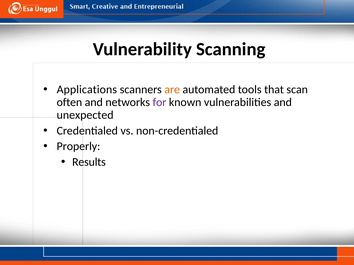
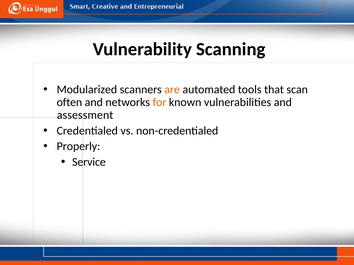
Applications: Applications -> Modularized
for colour: purple -> orange
unexpected: unexpected -> assessment
Results: Results -> Service
